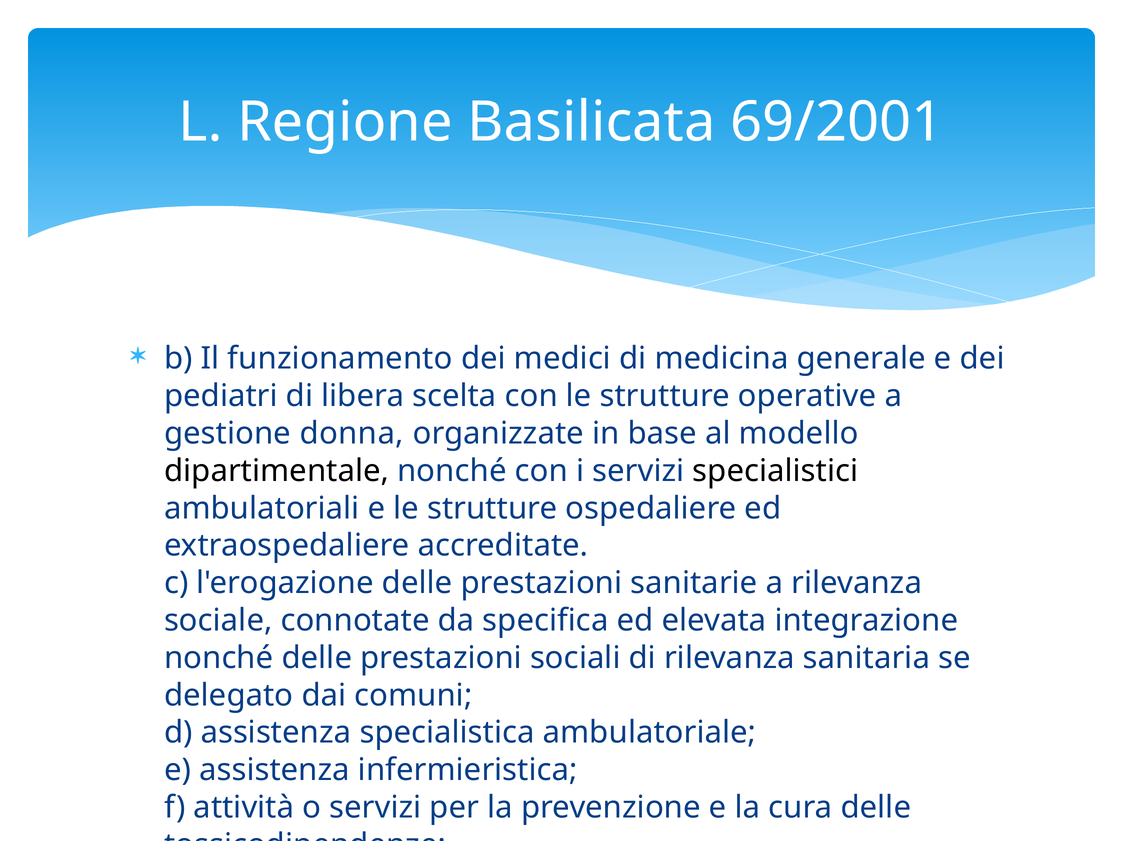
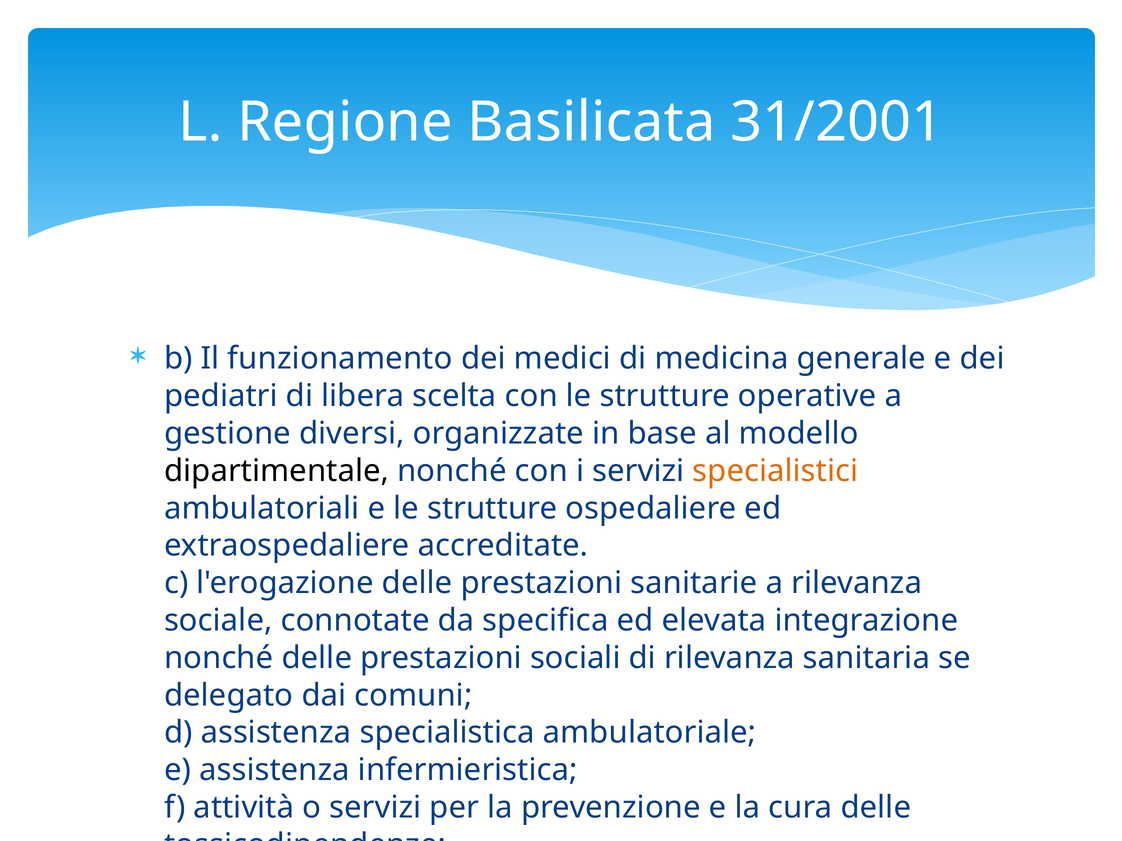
69/2001: 69/2001 -> 31/2001
donna: donna -> diversi
specialistici colour: black -> orange
